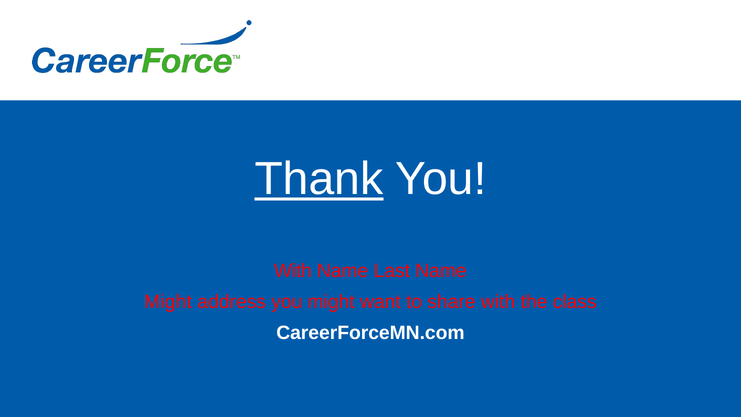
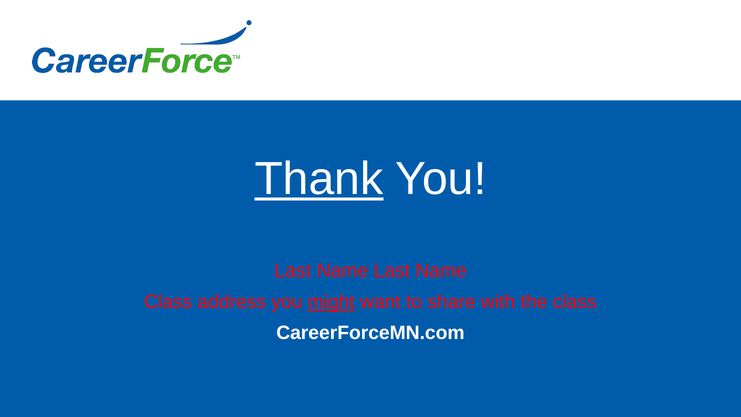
With at (293, 271): With -> Last
Might at (168, 302): Might -> Class
might at (331, 302) underline: none -> present
